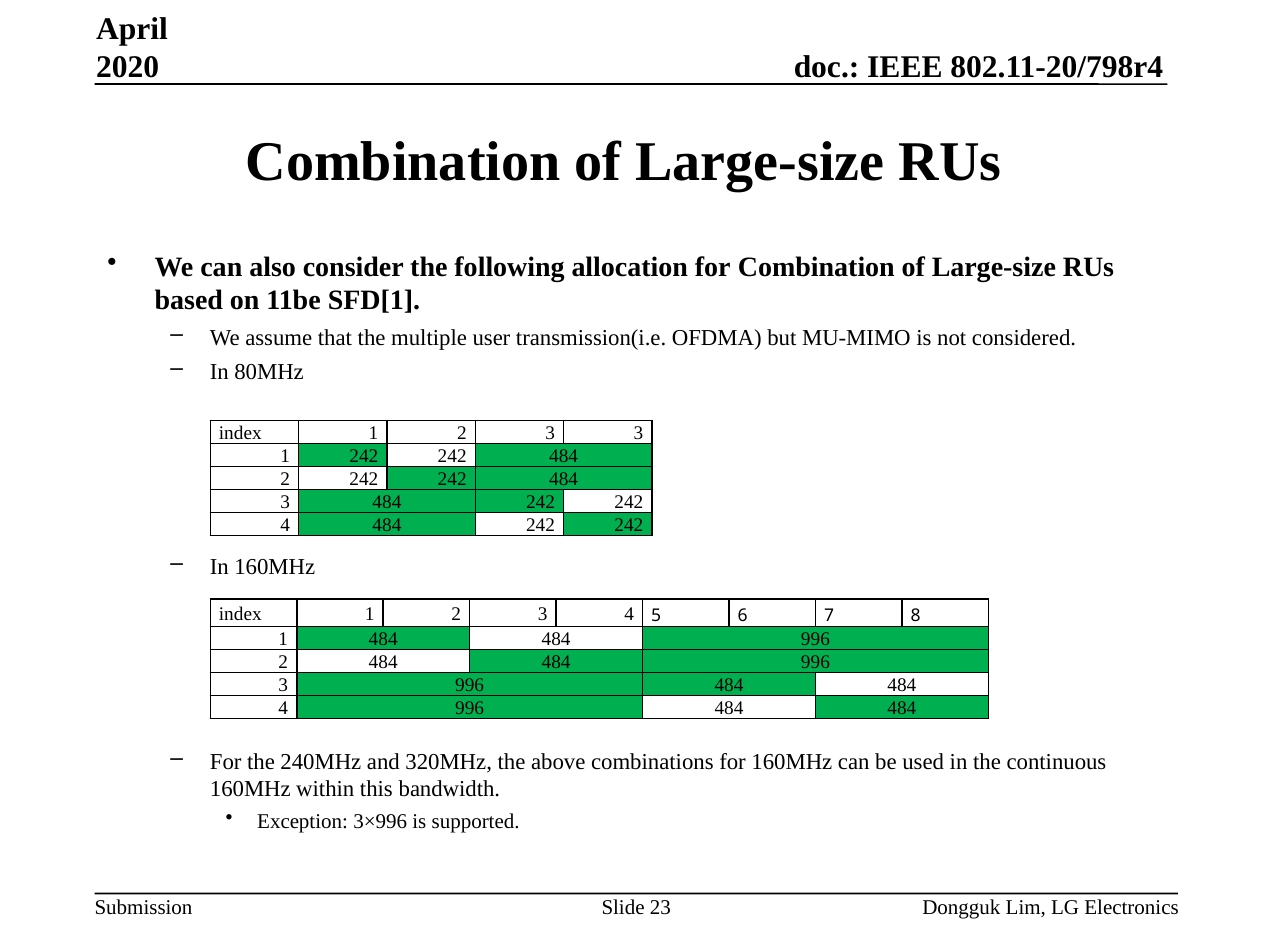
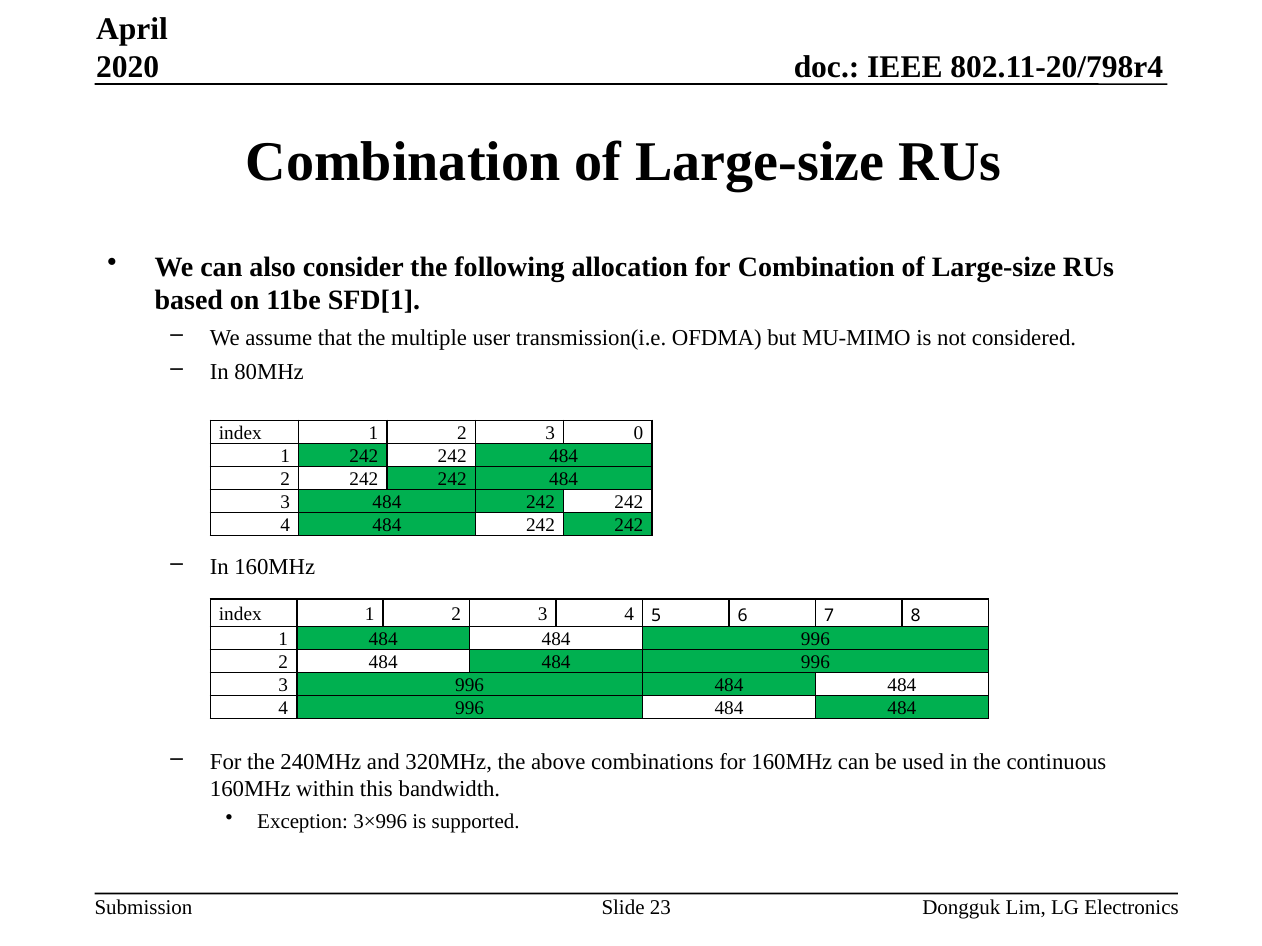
3 3: 3 -> 0
